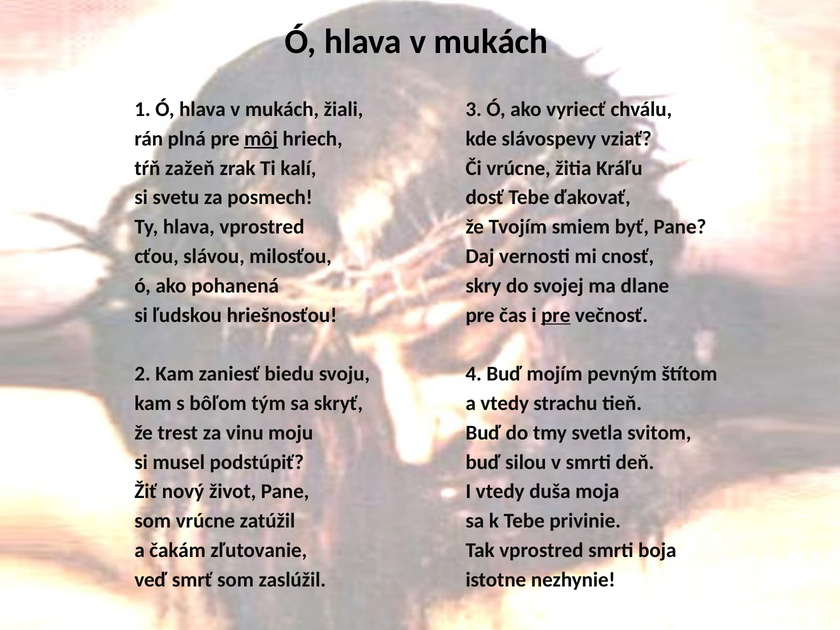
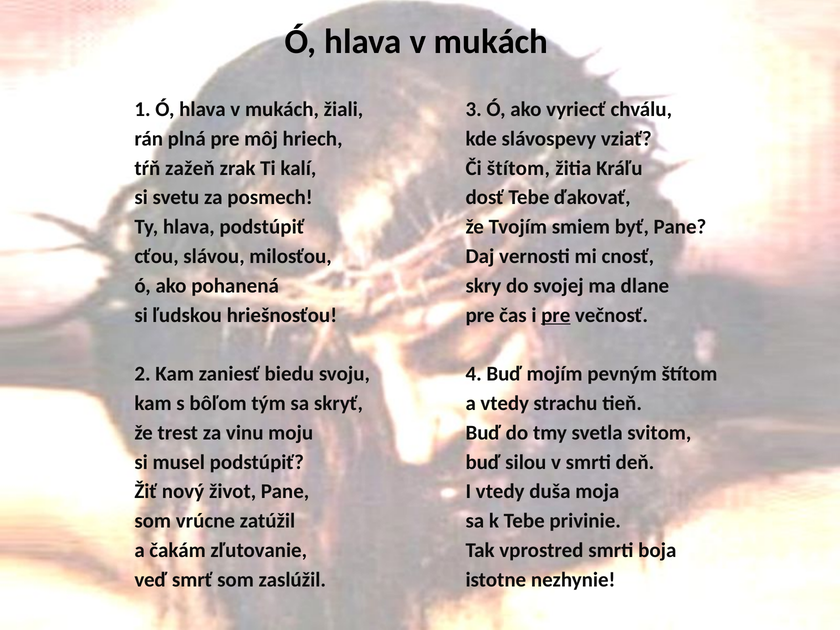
môj underline: present -> none
Či vrúcne: vrúcne -> štítom
hlava vprostred: vprostred -> podstúpiť
